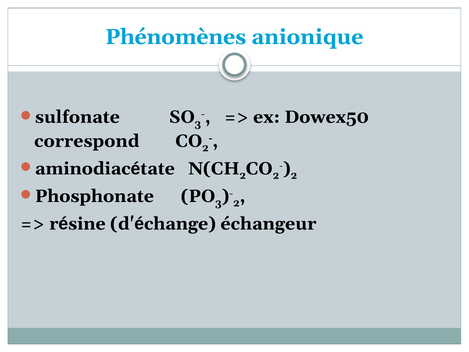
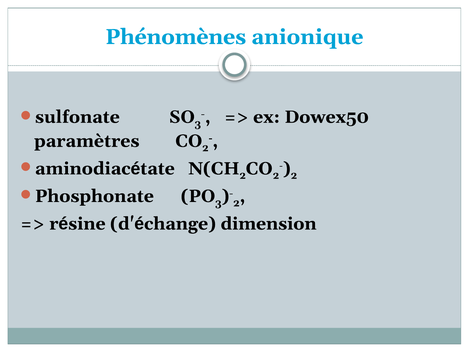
correspond: correspond -> paramètres
échangeur: échangeur -> dimension
